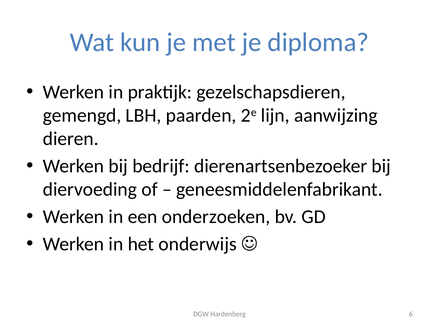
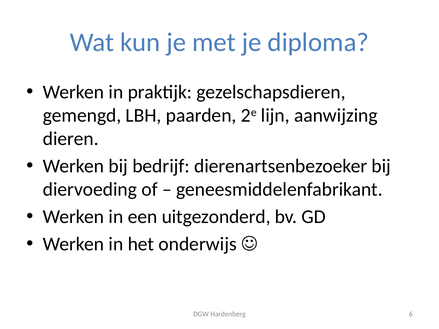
onderzoeken: onderzoeken -> uitgezonderd
